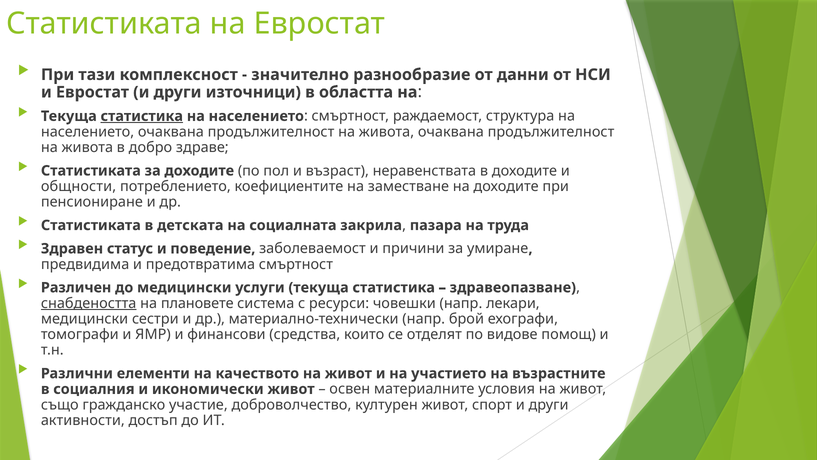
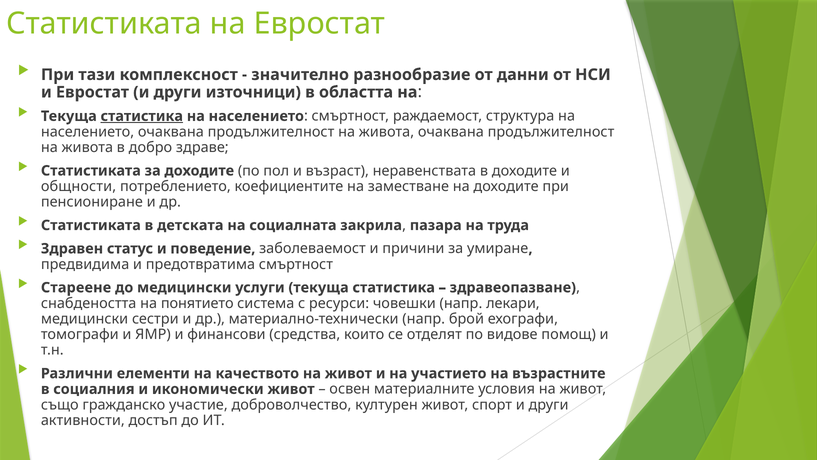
Различен: Различен -> Стареене
снабдеността underline: present -> none
плановете: плановете -> понятието
